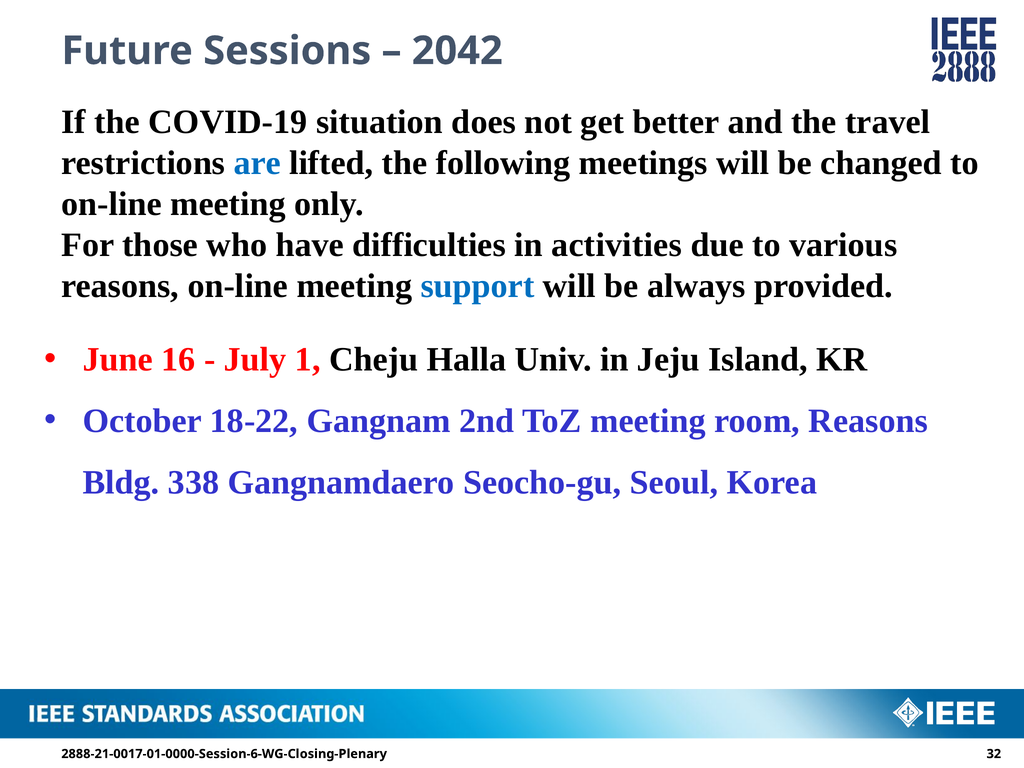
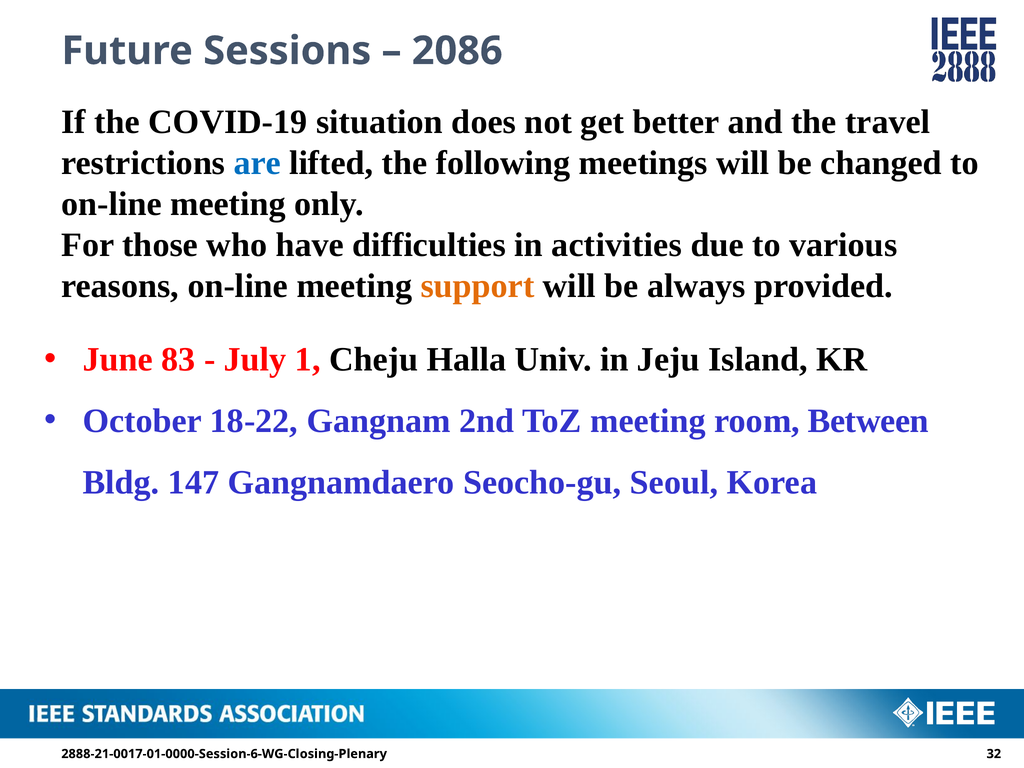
2042: 2042 -> 2086
support colour: blue -> orange
16: 16 -> 83
room Reasons: Reasons -> Between
338: 338 -> 147
